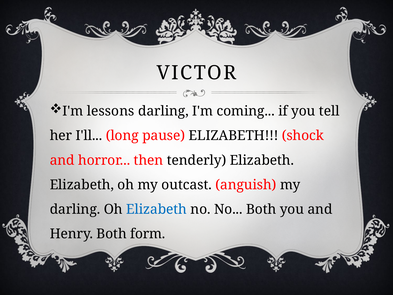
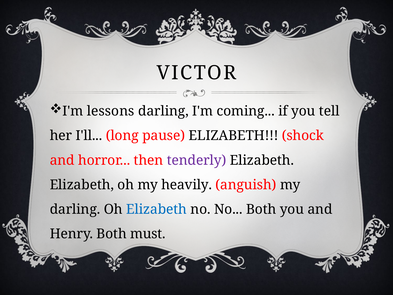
tenderly colour: black -> purple
outcast: outcast -> heavily
form: form -> must
